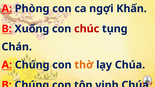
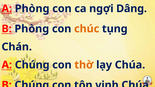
Khấn: Khấn -> Dâng
B Xuống: Xuống -> Phòng
chúc colour: red -> orange
